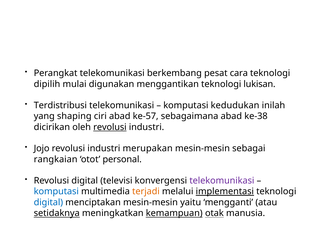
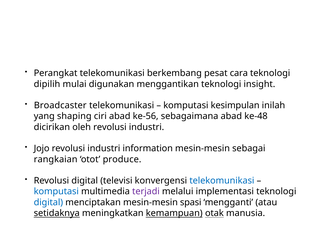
lukisan: lukisan -> insight
Terdistribusi: Terdistribusi -> Broadcaster
kedudukan: kedudukan -> kesimpulan
ke-57: ke-57 -> ke-56
ke-38: ke-38 -> ke-48
revolusi at (110, 127) underline: present -> none
merupakan: merupakan -> information
personal: personal -> produce
telekomunikasi at (222, 181) colour: purple -> blue
terjadi colour: orange -> purple
implementasi underline: present -> none
yaitu: yaitu -> spasi
